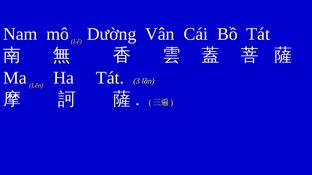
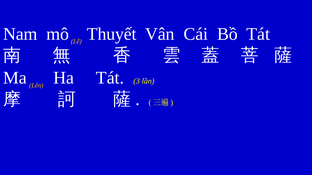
Dường: Dường -> Thuyết
